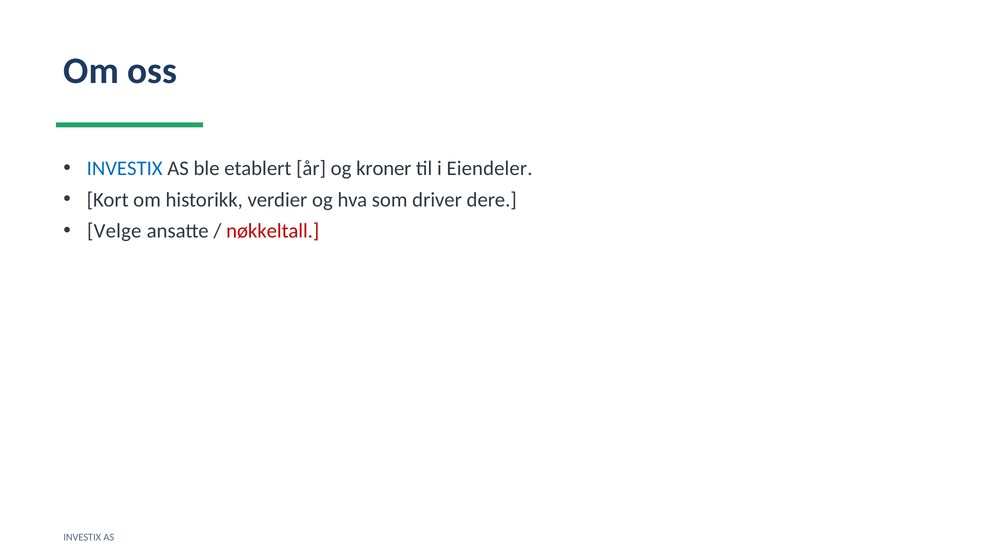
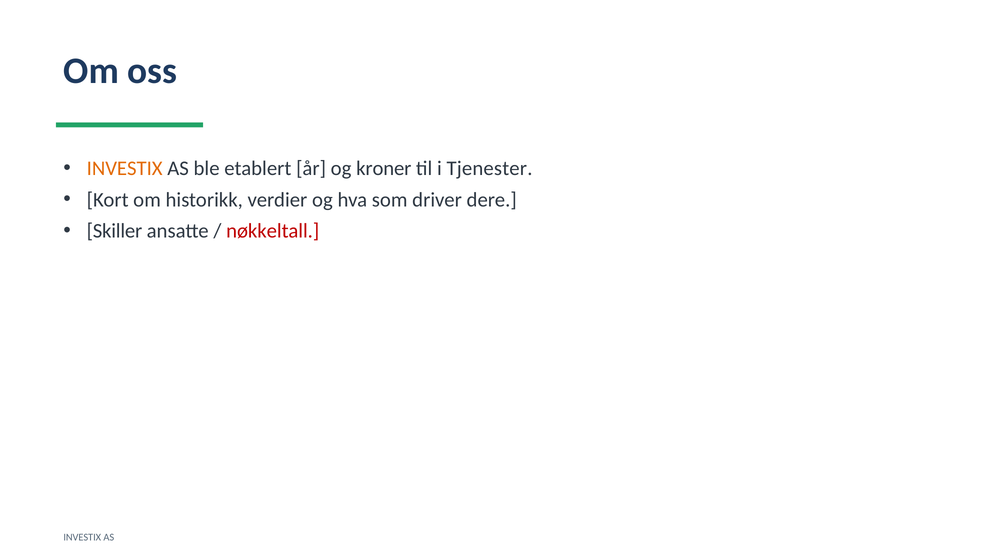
INVESTIX at (125, 169) colour: blue -> orange
Eiendeler: Eiendeler -> Tjenester
Velge: Velge -> Skiller
